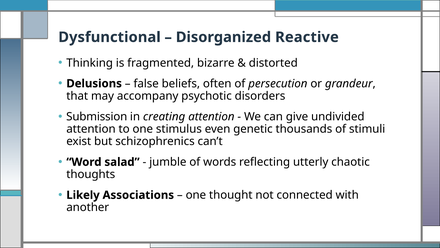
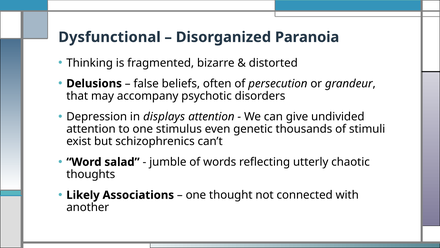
Reactive: Reactive -> Paranoia
Submission: Submission -> Depression
creating: creating -> displays
